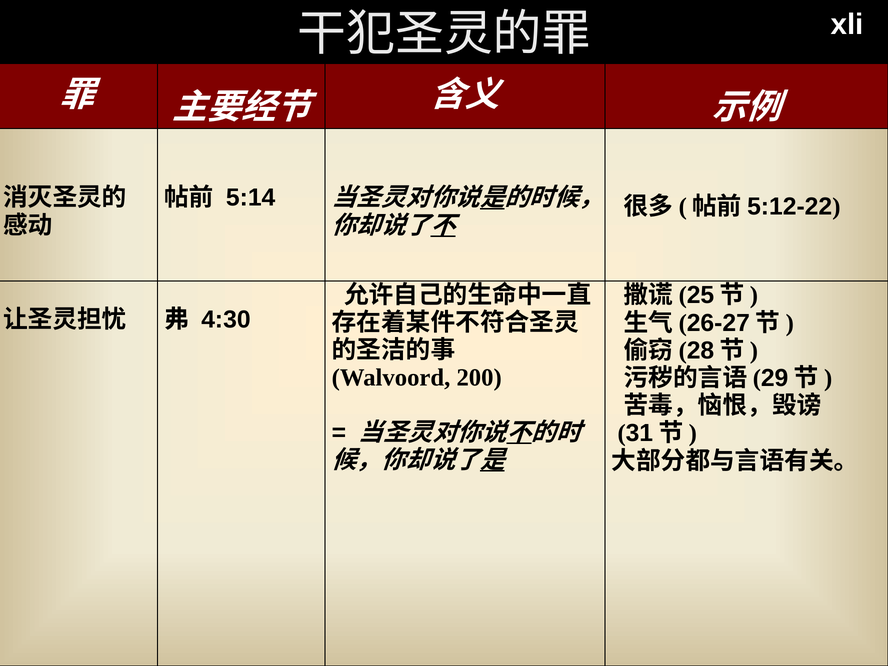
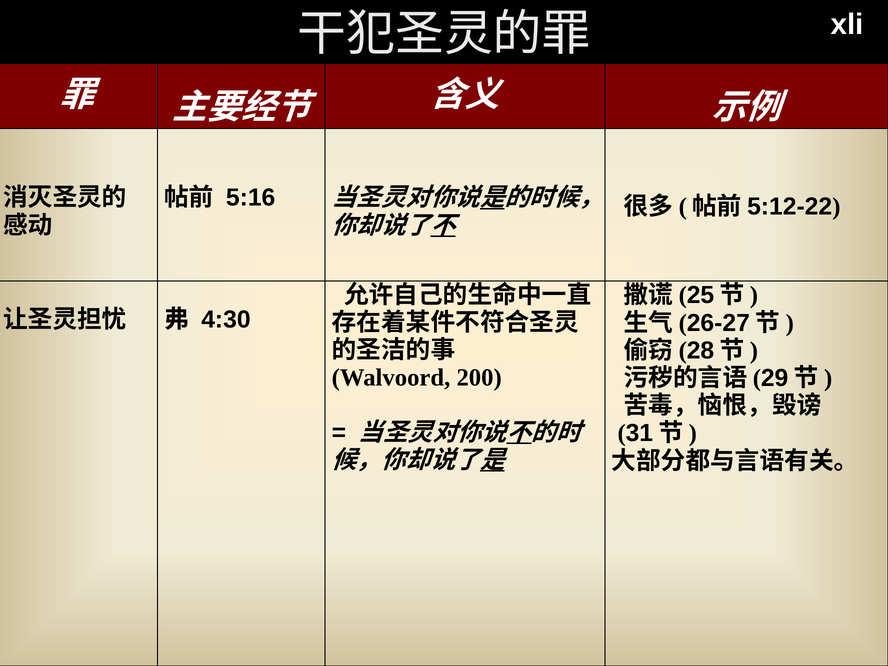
5:14: 5:14 -> 5:16
